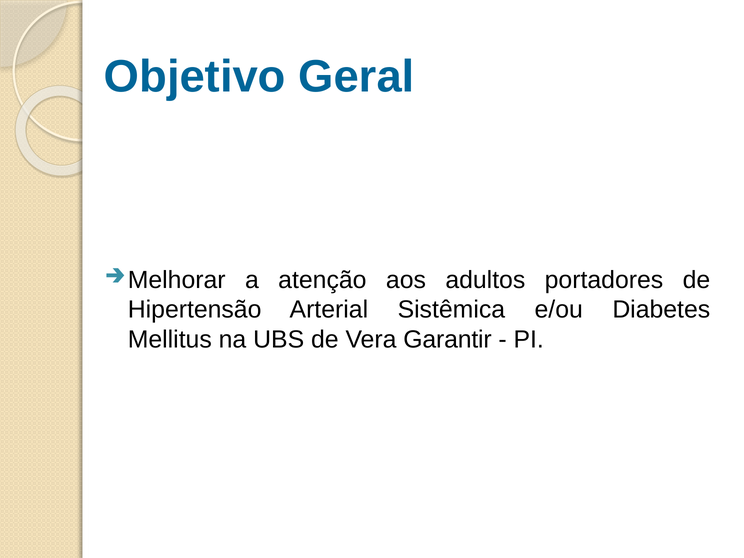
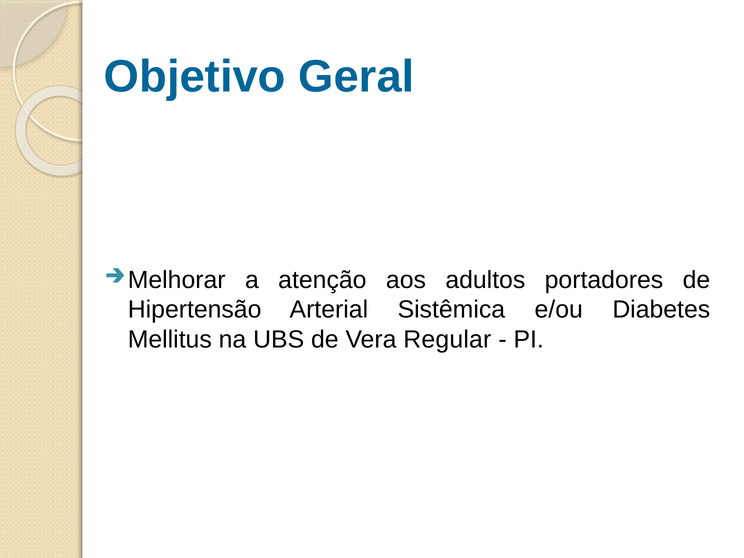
Garantir: Garantir -> Regular
